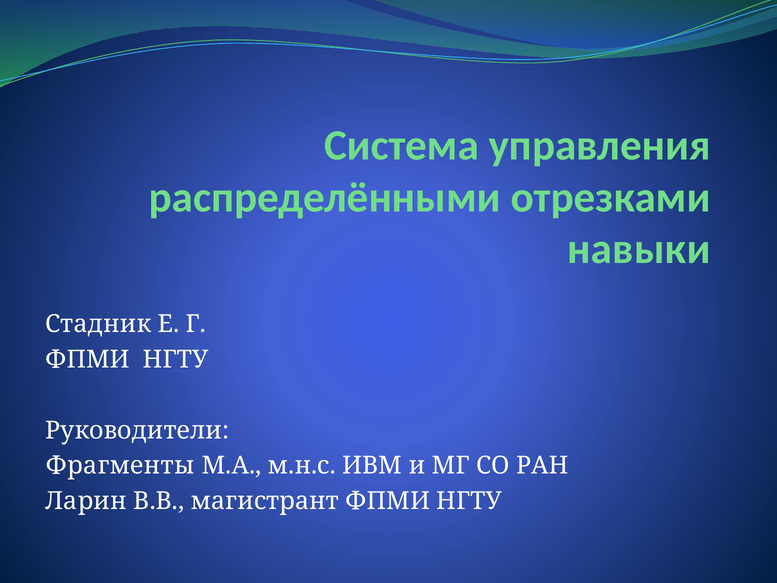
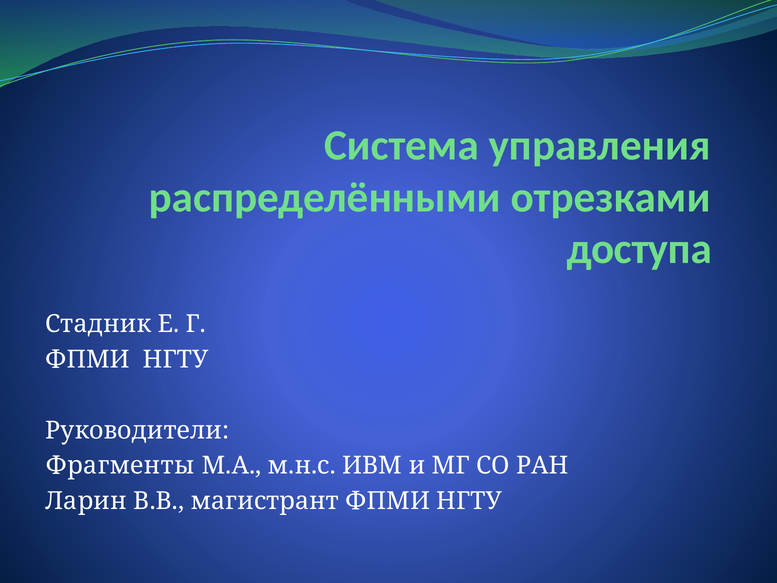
навыки: навыки -> доступа
